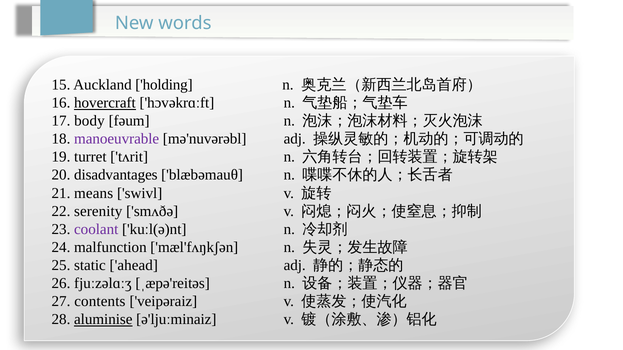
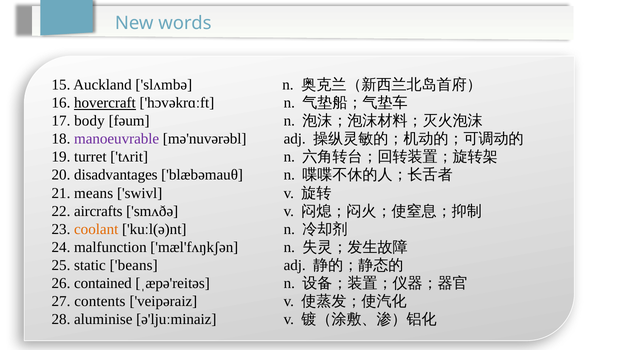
holding: holding -> slʌmbə
serenity: serenity -> aircrafts
coolant colour: purple -> orange
ahead: ahead -> beans
fjuːzəlɑːʒ: fjuːzəlɑːʒ -> contained
aluminise underline: present -> none
